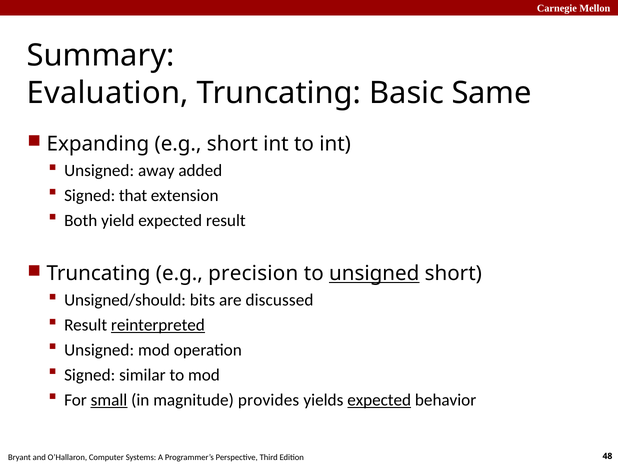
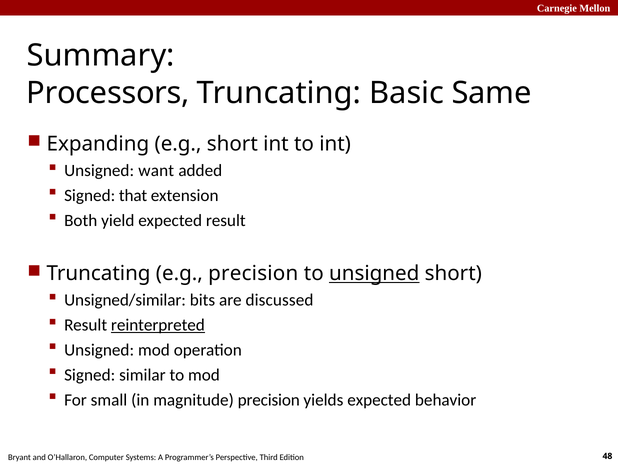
Evaluation: Evaluation -> Processors
away: away -> want
Unsigned/should: Unsigned/should -> Unsigned/similar
small underline: present -> none
magnitude provides: provides -> precision
expected at (379, 400) underline: present -> none
